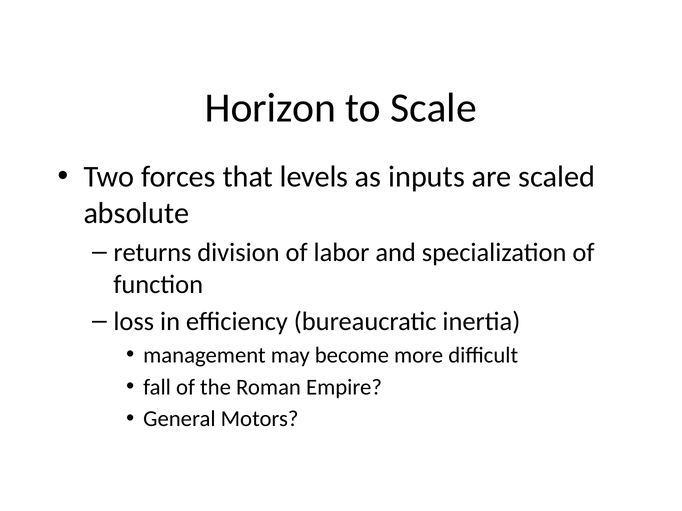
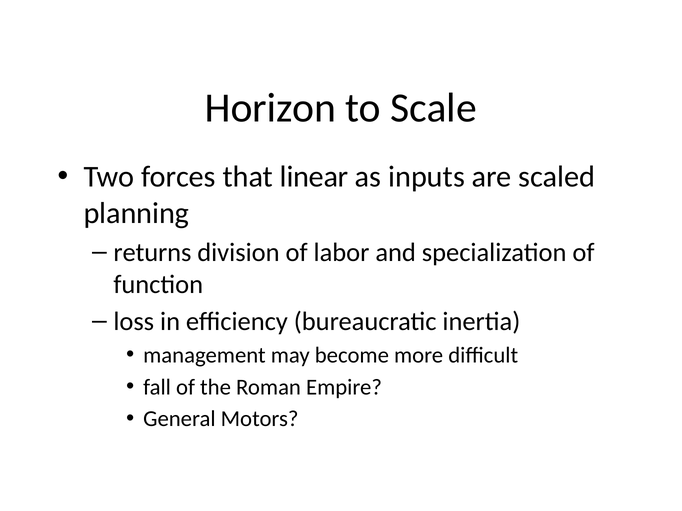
levels: levels -> linear
absolute: absolute -> planning
